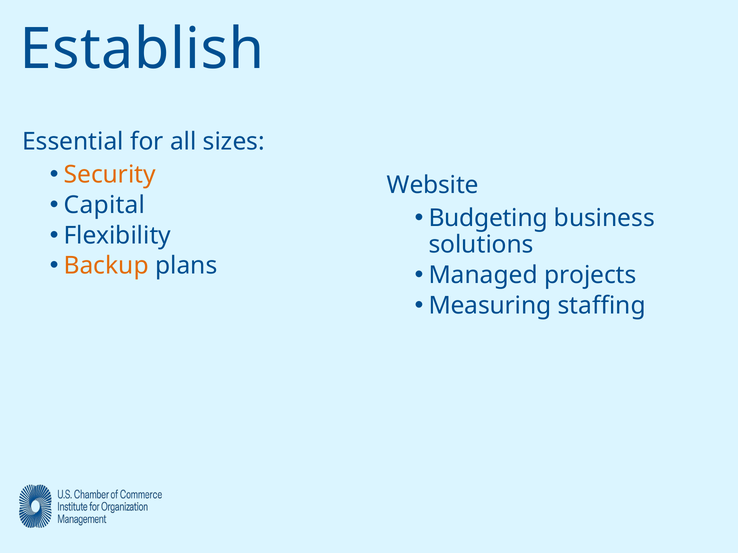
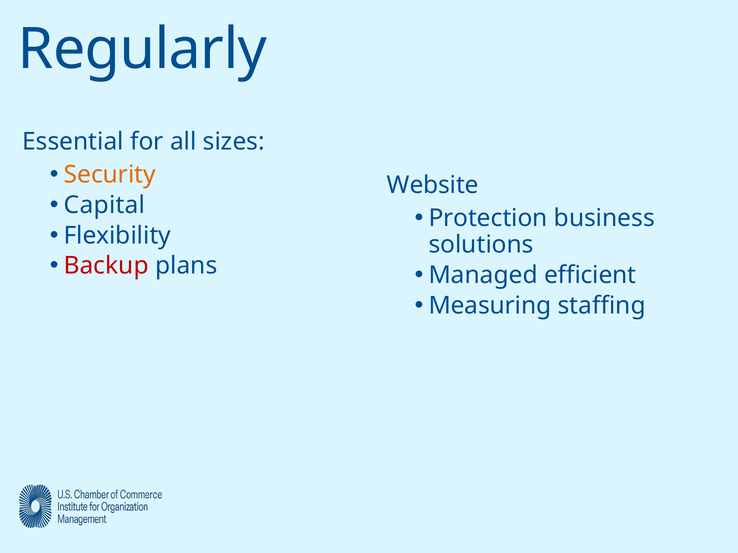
Establish: Establish -> Regularly
Budgeting: Budgeting -> Protection
Backup colour: orange -> red
projects: projects -> efficient
